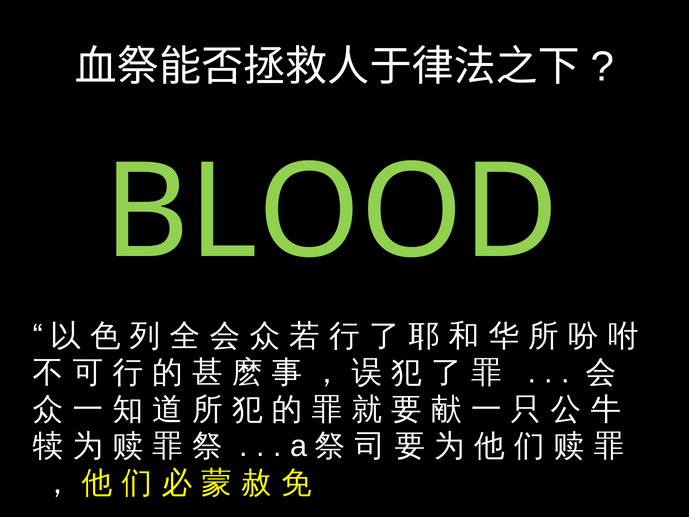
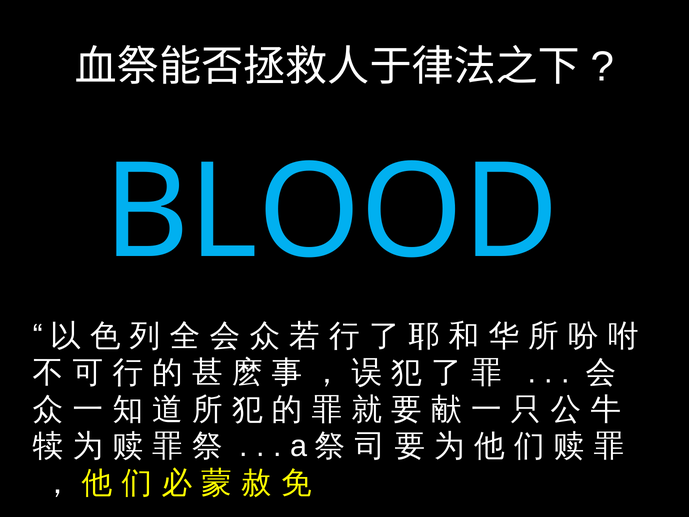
BLOOD colour: light green -> light blue
